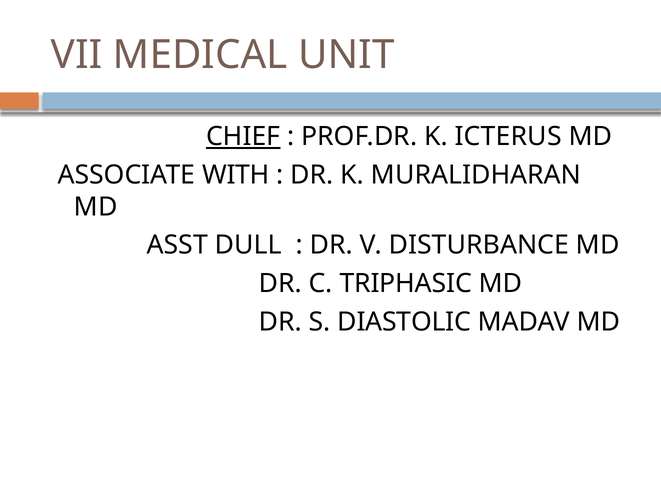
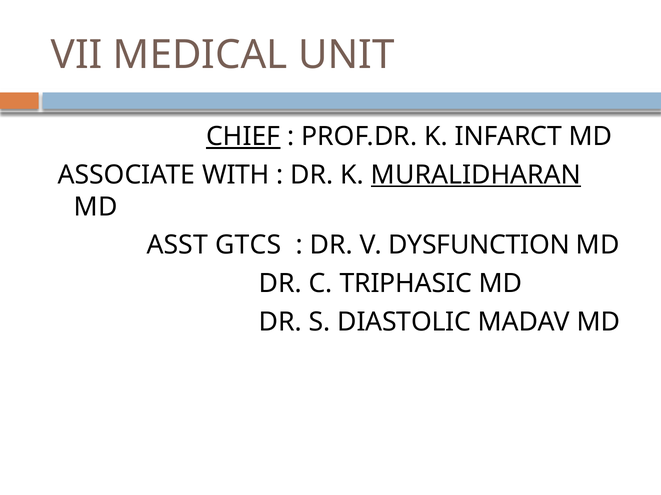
ICTERUS: ICTERUS -> INFARCT
MURALIDHARAN underline: none -> present
DULL: DULL -> GTCS
DISTURBANCE: DISTURBANCE -> DYSFUNCTION
